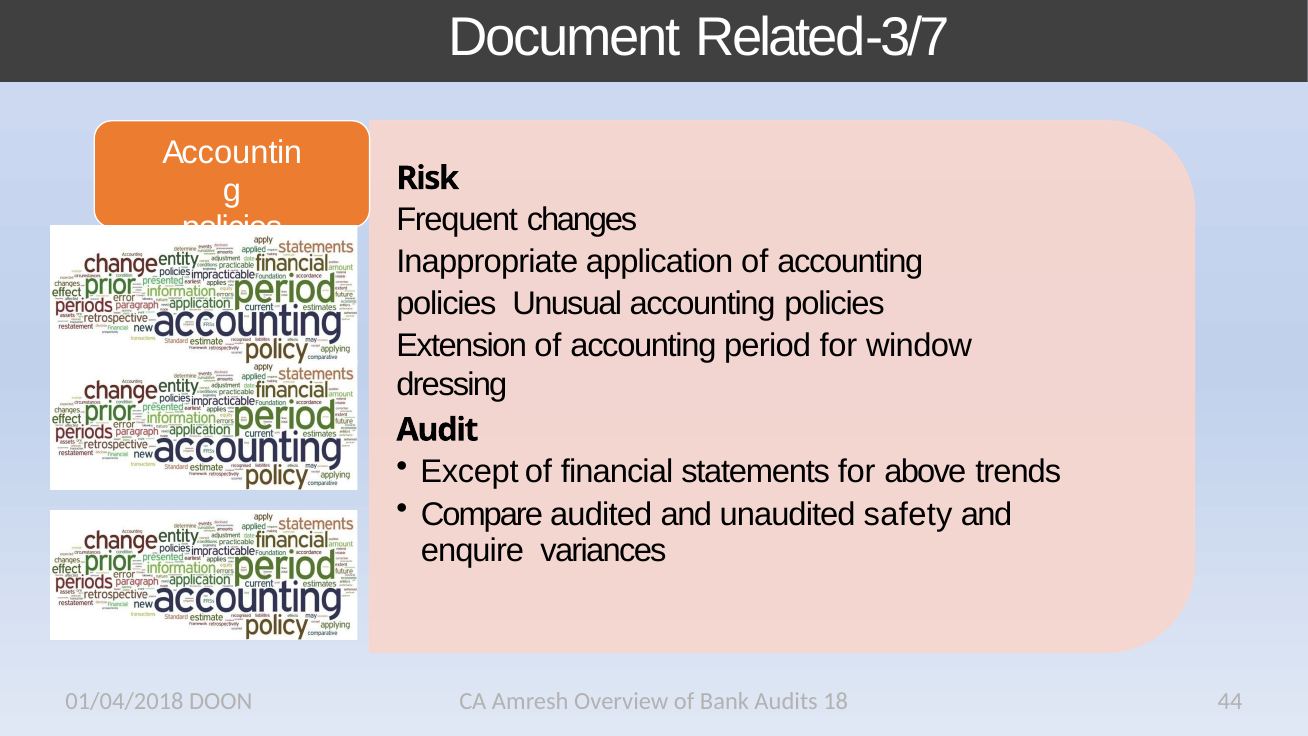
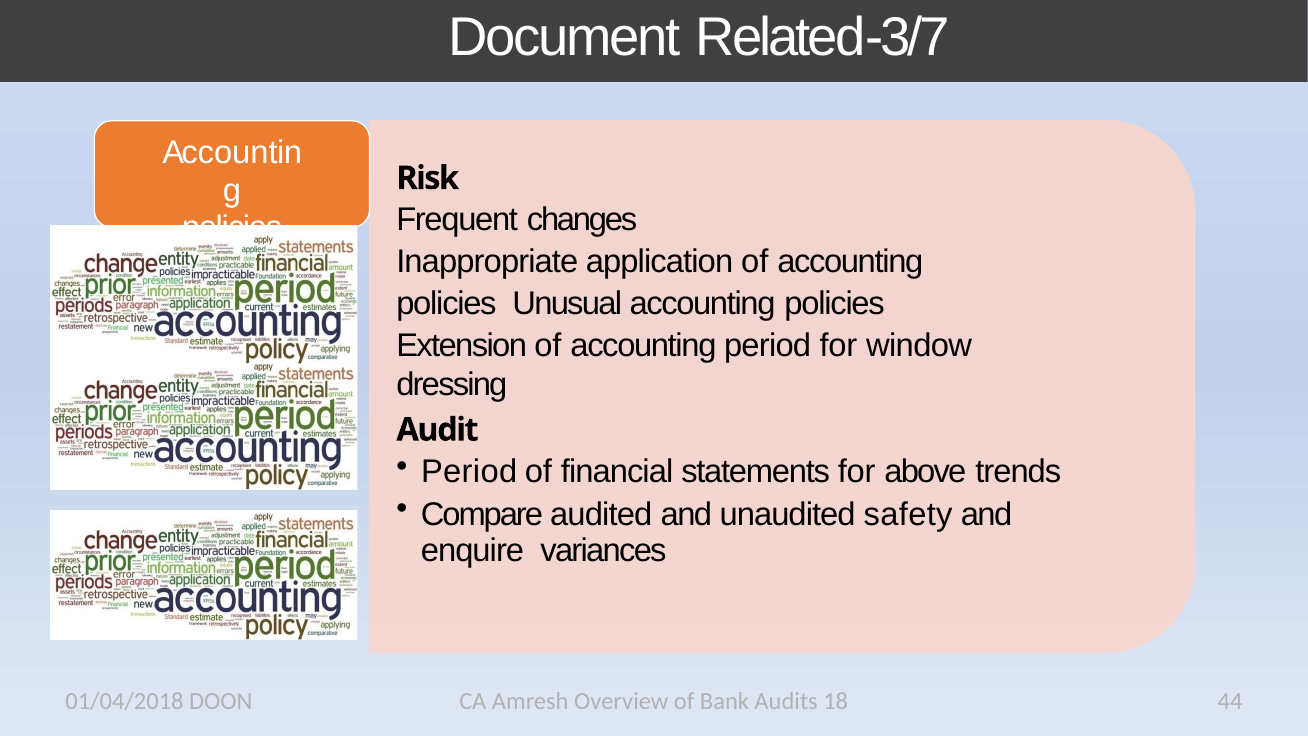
Except at (470, 472): Except -> Period
